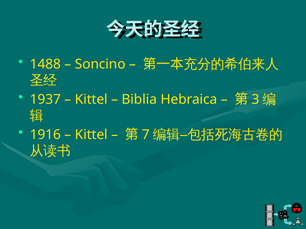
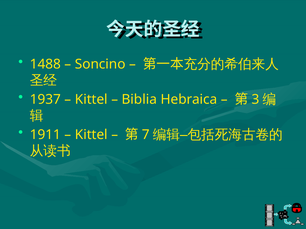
1916: 1916 -> 1911
